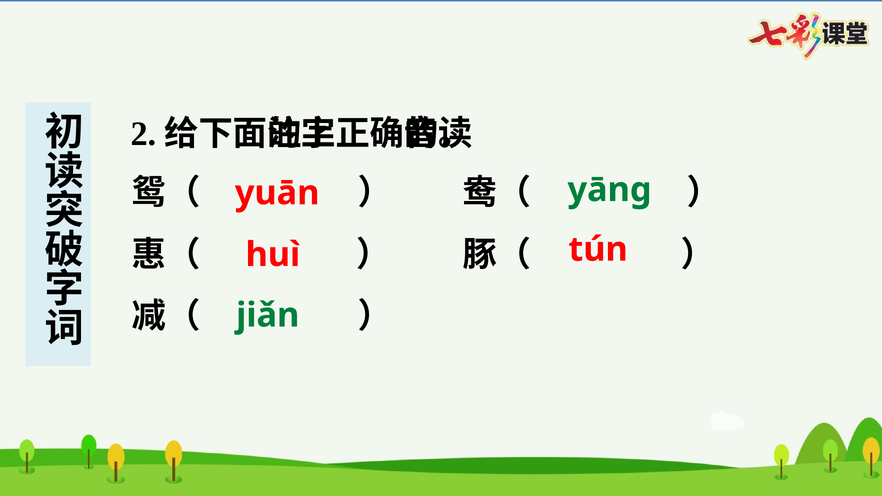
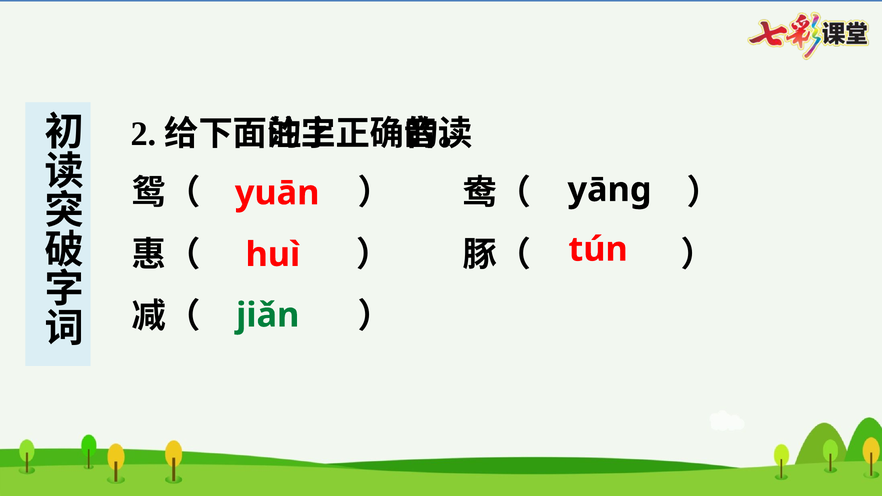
yāng colour: green -> black
